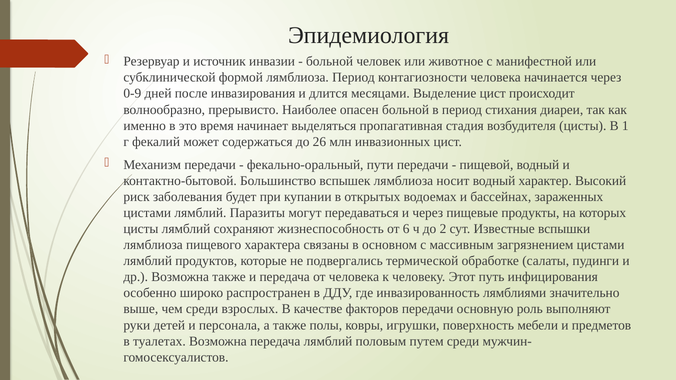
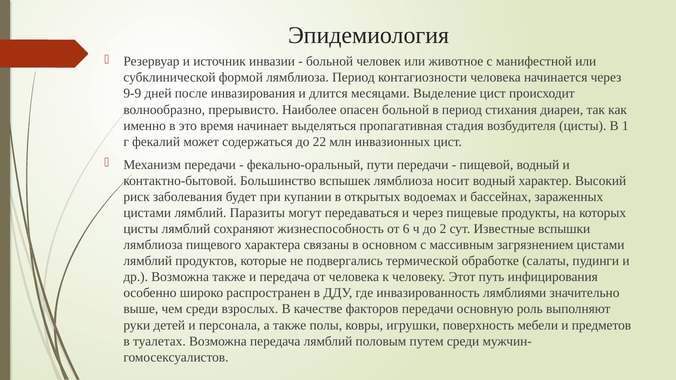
0-9: 0-9 -> 9-9
26: 26 -> 22
